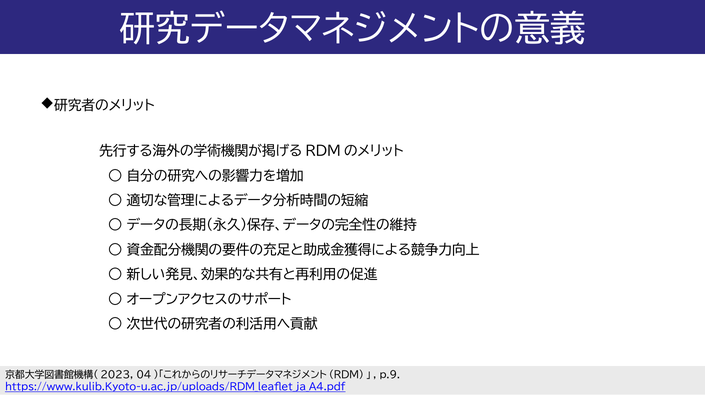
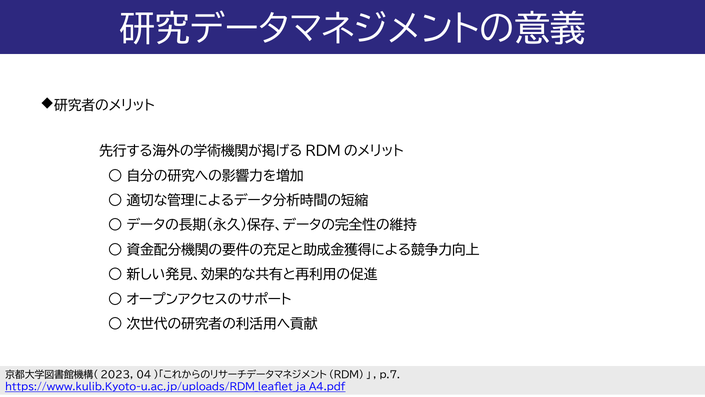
p.9: p.9 -> p.7
